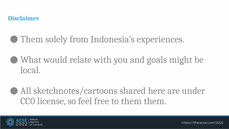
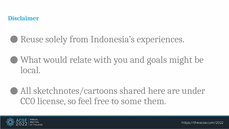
Them at (32, 39): Them -> Reuse
to them: them -> some
